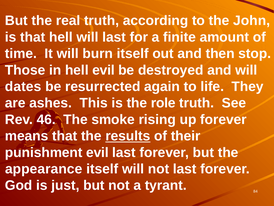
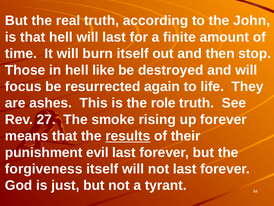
hell evil: evil -> like
dates: dates -> focus
46: 46 -> 27
appearance: appearance -> forgiveness
